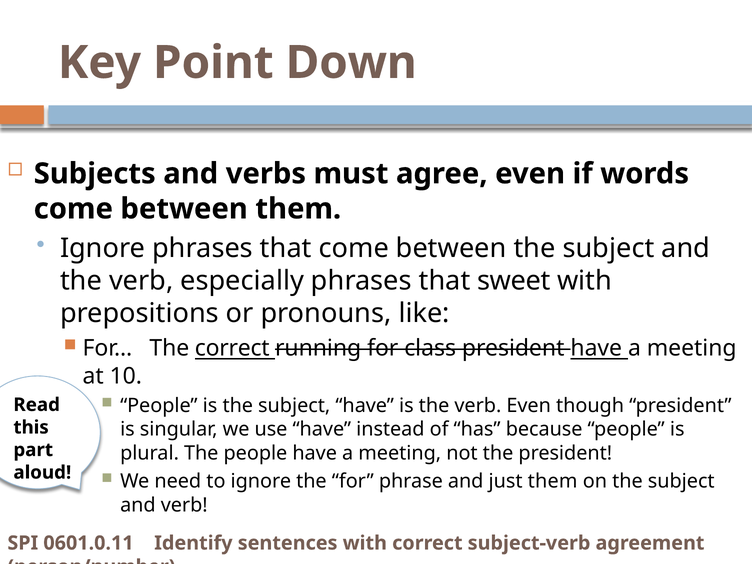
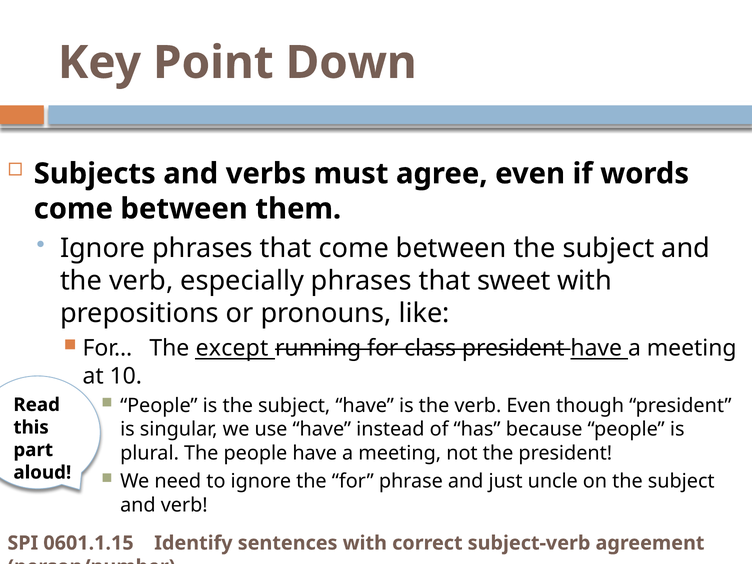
The correct: correct -> except
just them: them -> uncle
0601.0.11: 0601.0.11 -> 0601.1.15
